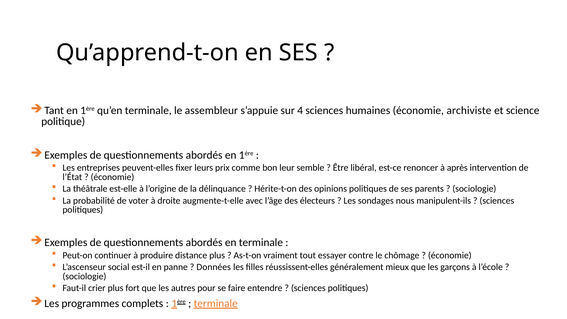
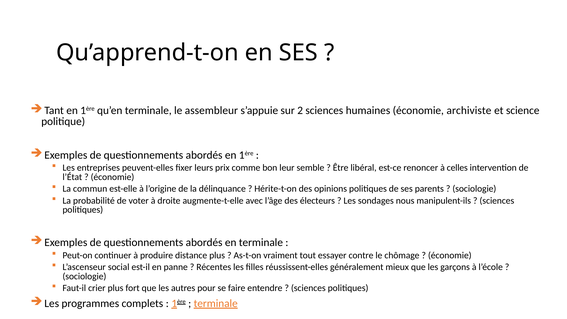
4: 4 -> 2
après: après -> celles
théâtrale: théâtrale -> commun
Données: Données -> Récentes
